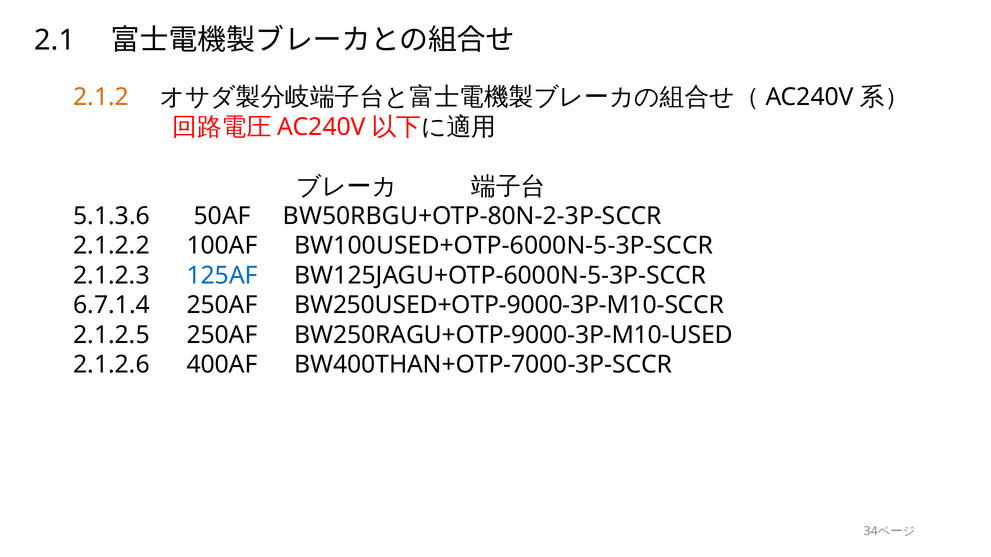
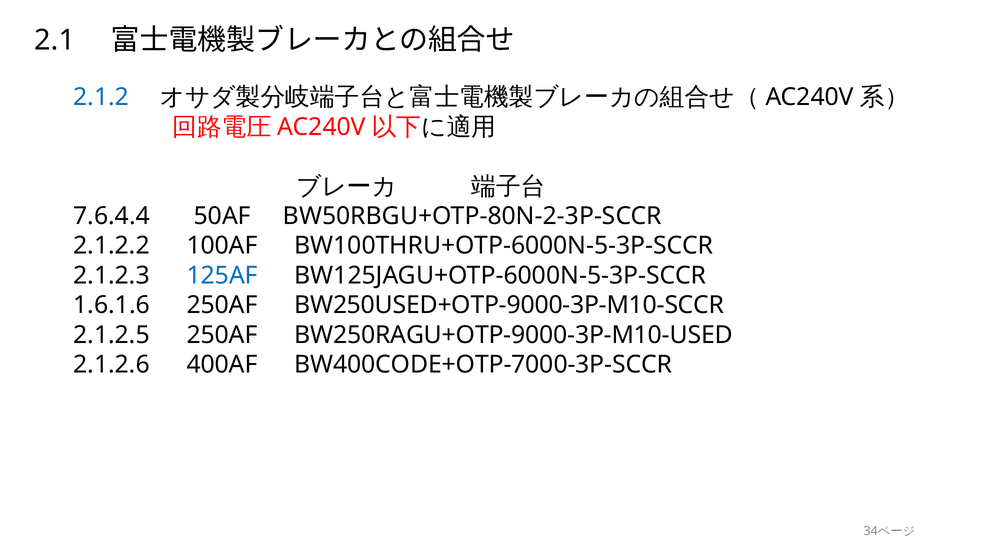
2.1.2 colour: orange -> blue
5.1.3.6: 5.1.3.6 -> 7.6.4.4
BW100USED+OTP-6000N-5-3P-SCCR: BW100USED+OTP-6000N-5-3P-SCCR -> BW100THRU+OTP-6000N-5-3P-SCCR
6.7.1.4: 6.7.1.4 -> 1.6.1.6
BW400THAN+OTP-7000-3P-SCCR: BW400THAN+OTP-7000-3P-SCCR -> BW400CODE+OTP-7000-3P-SCCR
